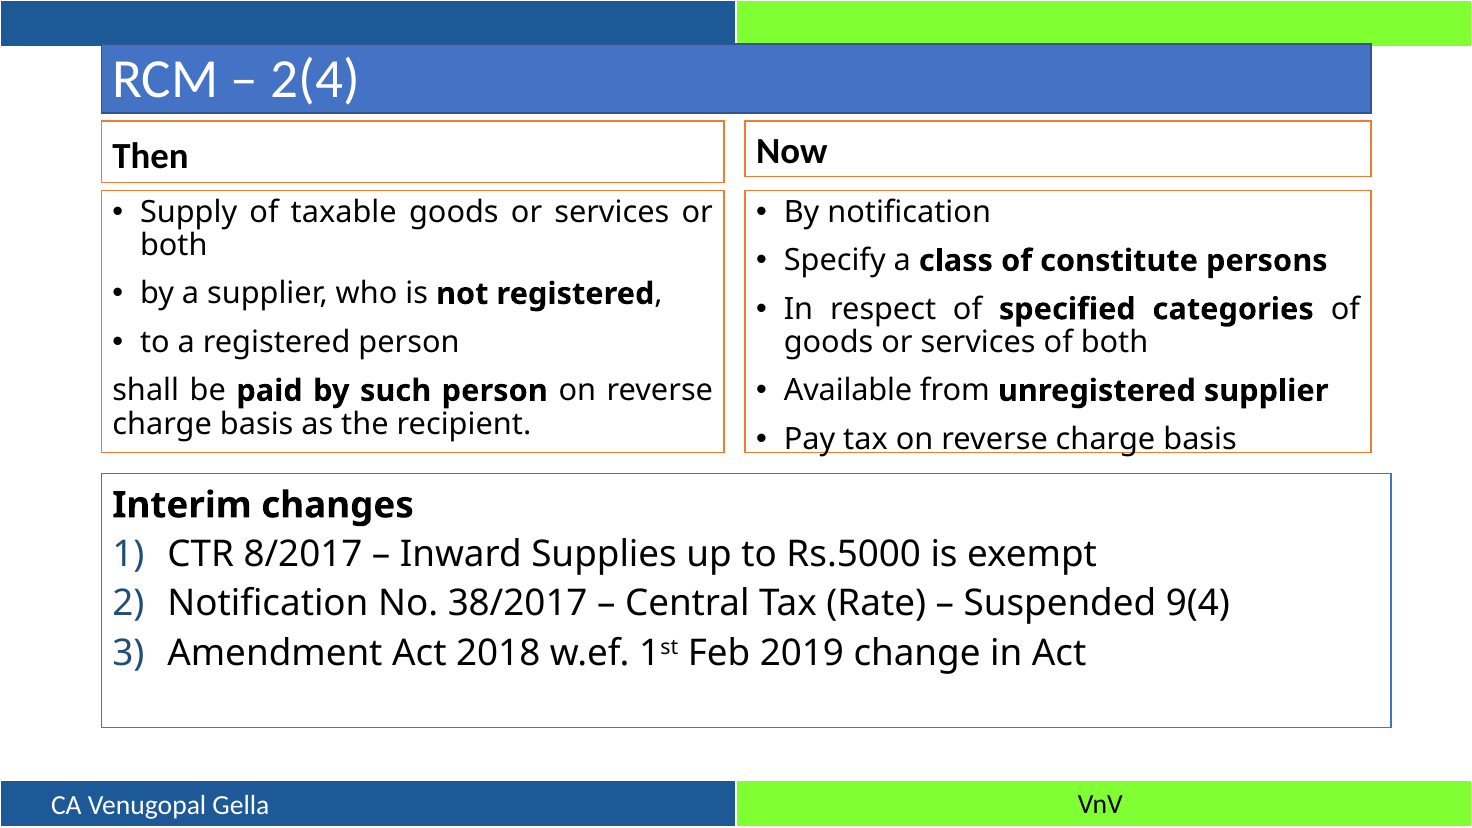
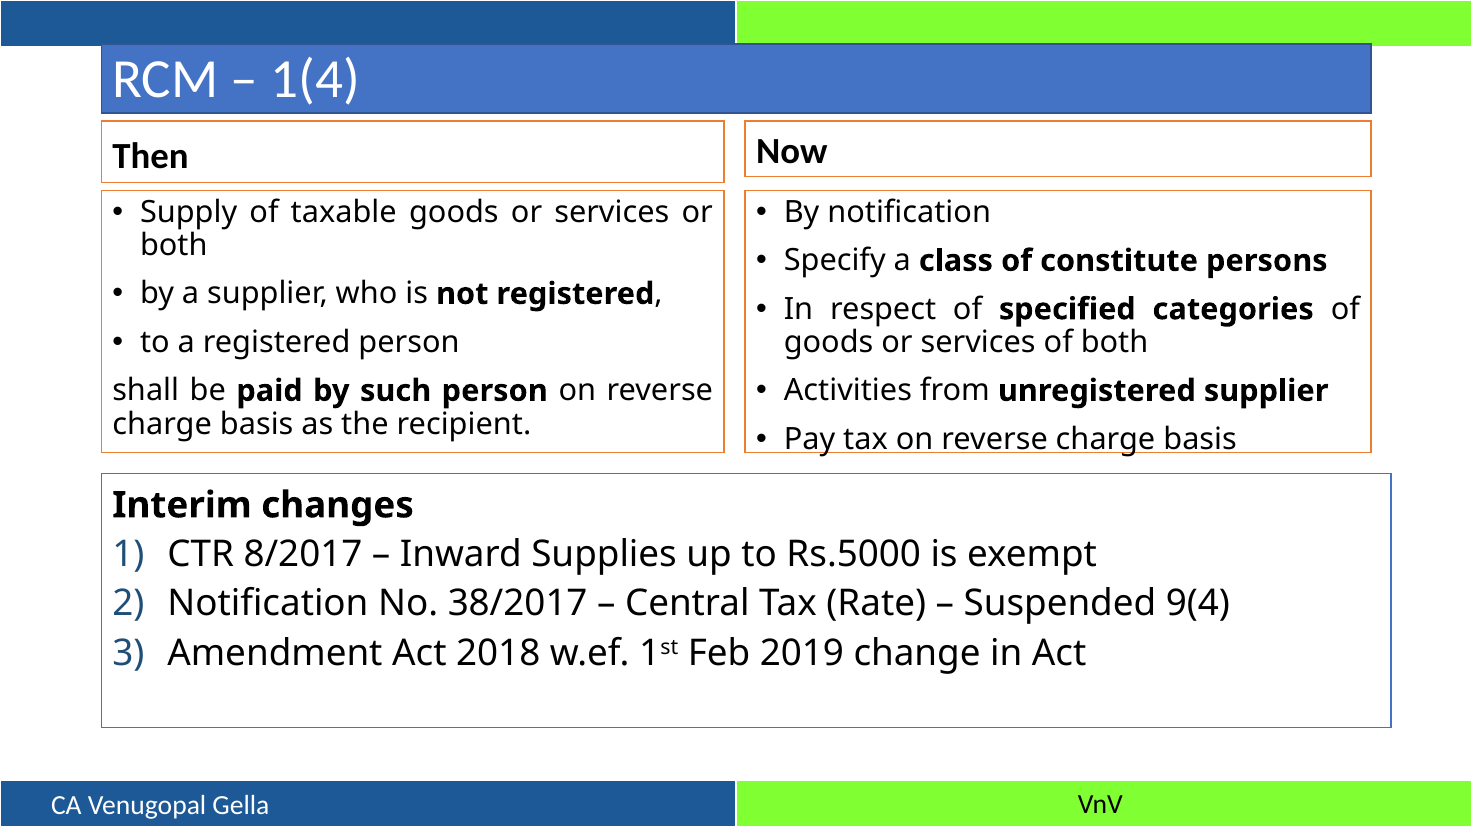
2(4: 2(4 -> 1(4
Available: Available -> Activities
